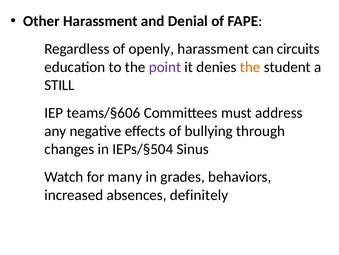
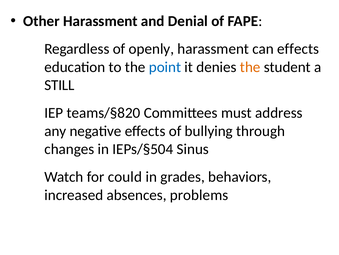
can circuits: circuits -> effects
point colour: purple -> blue
teams/§606: teams/§606 -> teams/§820
many: many -> could
definitely: definitely -> problems
